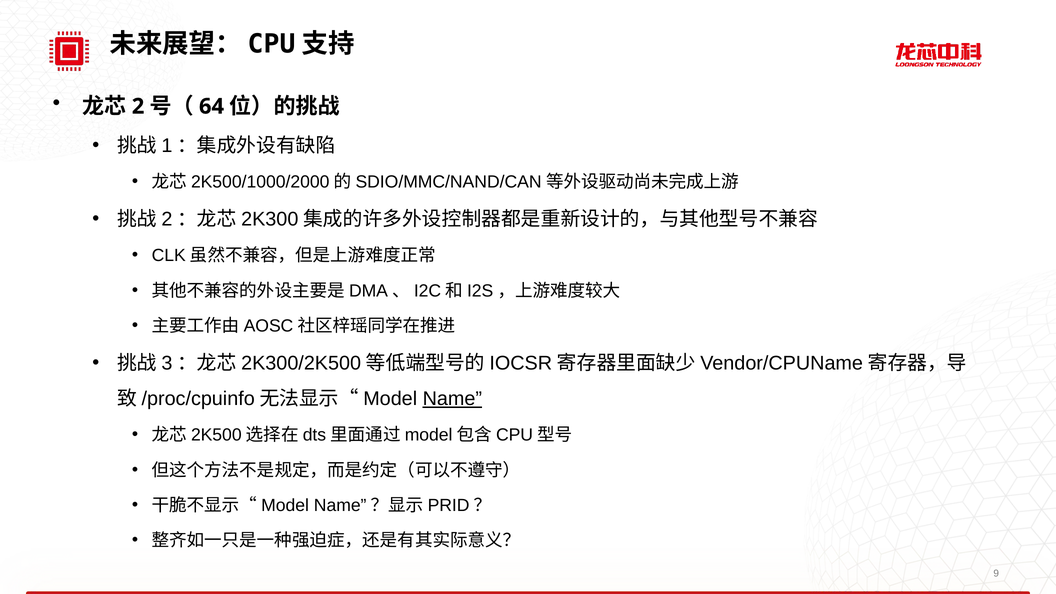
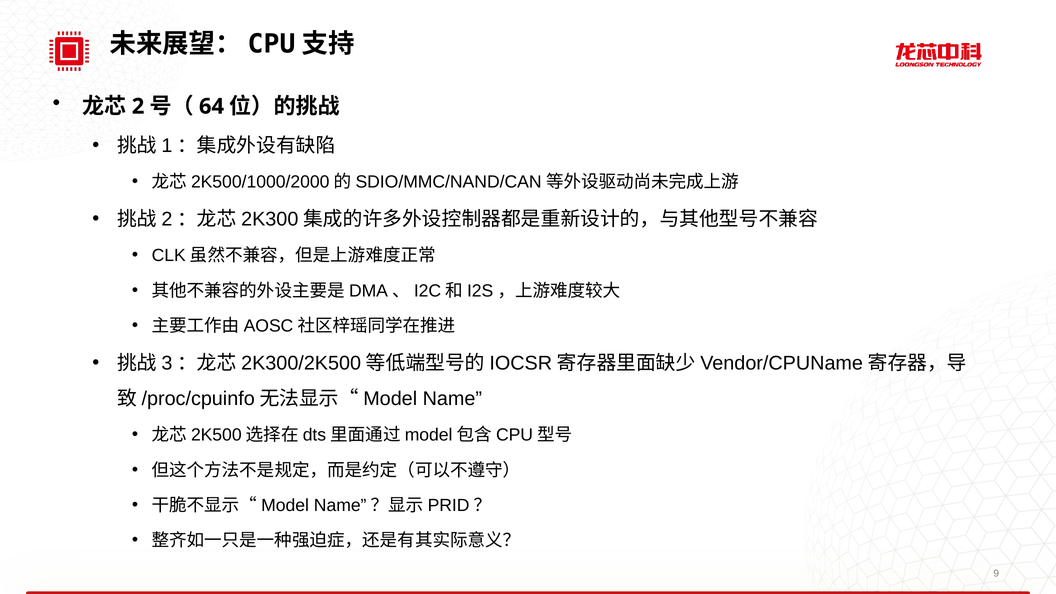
Name underline: present -> none
